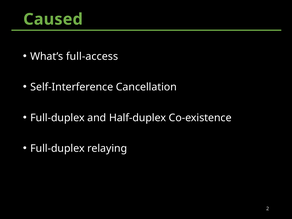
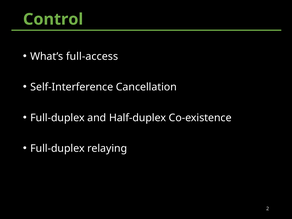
Caused: Caused -> Control
